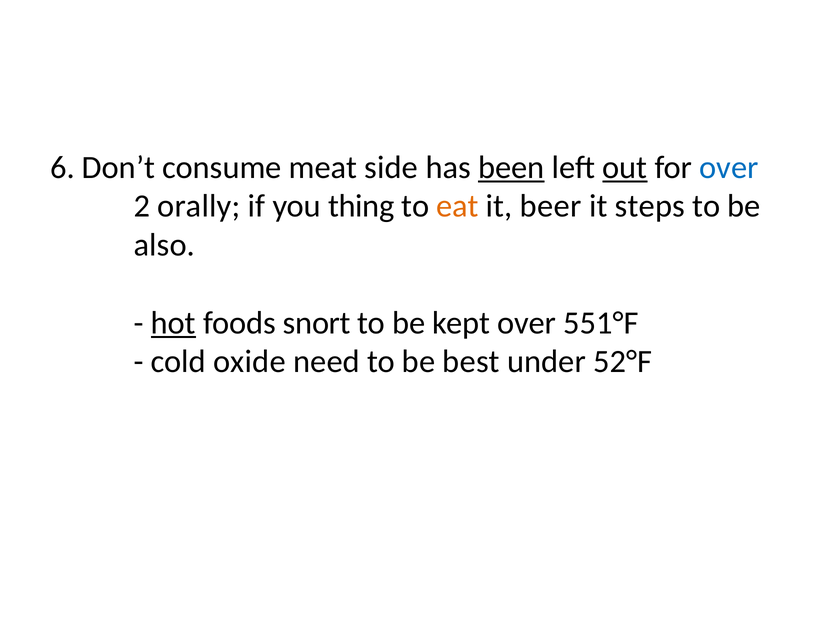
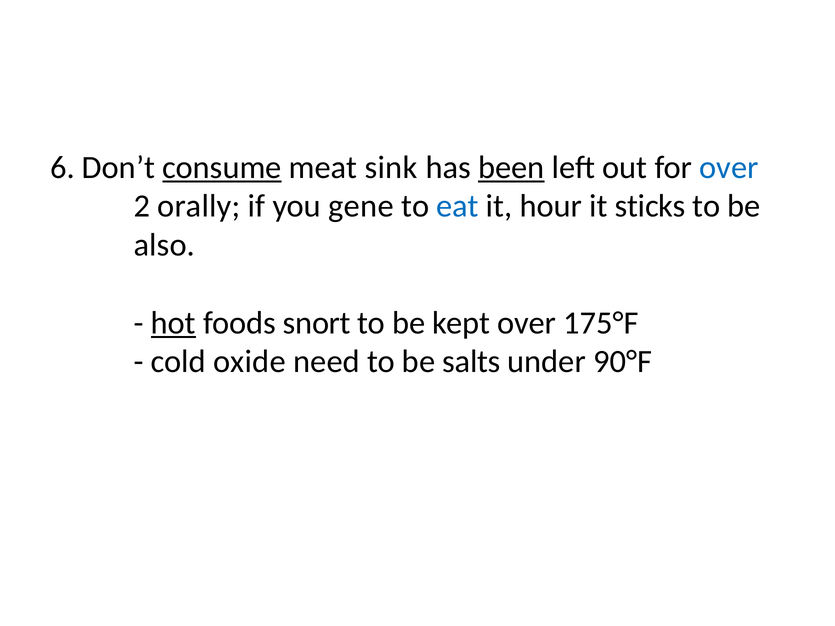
consume underline: none -> present
side: side -> sink
out underline: present -> none
thing: thing -> gene
eat colour: orange -> blue
beer: beer -> hour
steps: steps -> sticks
551°F: 551°F -> 175°F
best: best -> salts
52°F: 52°F -> 90°F
